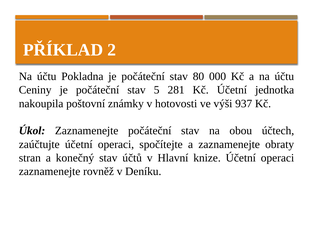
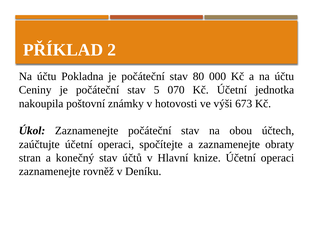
281: 281 -> 070
937: 937 -> 673
